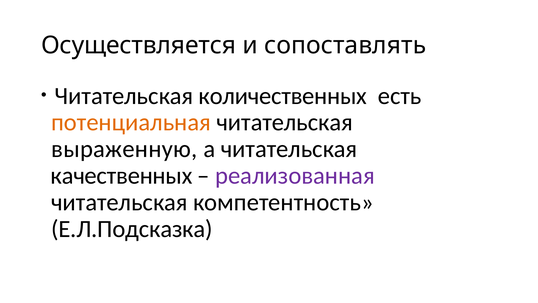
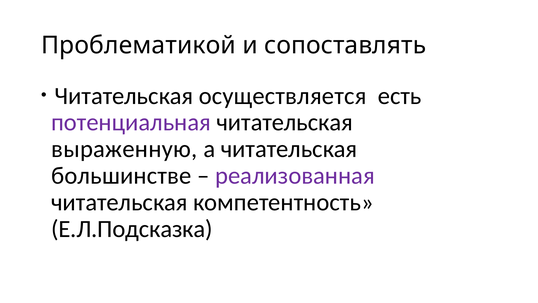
Осуществляется: Осуществляется -> Проблематикой
количественных: количественных -> осуществляется
потенциальная colour: orange -> purple
качественных: качественных -> большинстве
